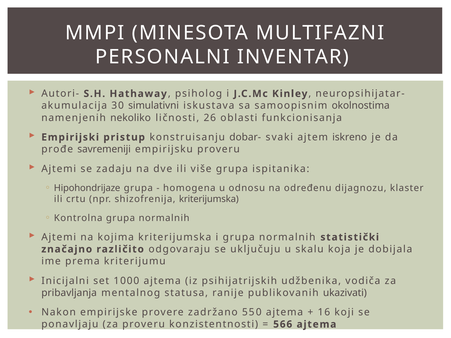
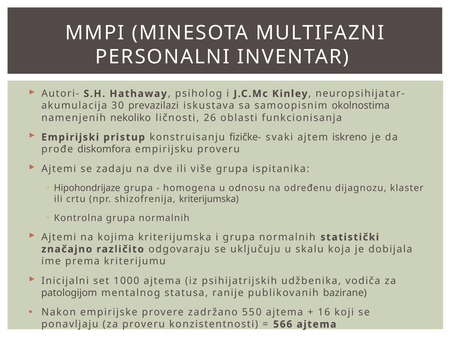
simulativni: simulativni -> prevazilazi
dobar-: dobar- -> fizičke-
savremeniji: savremeniji -> diskomfora
pribavljanja: pribavljanja -> patologijom
ukazivati: ukazivati -> bazirane
